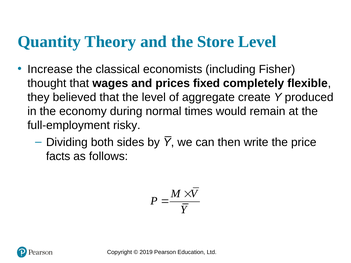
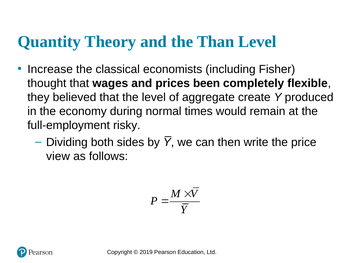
Store: Store -> Than
fixed: fixed -> been
facts: facts -> view
